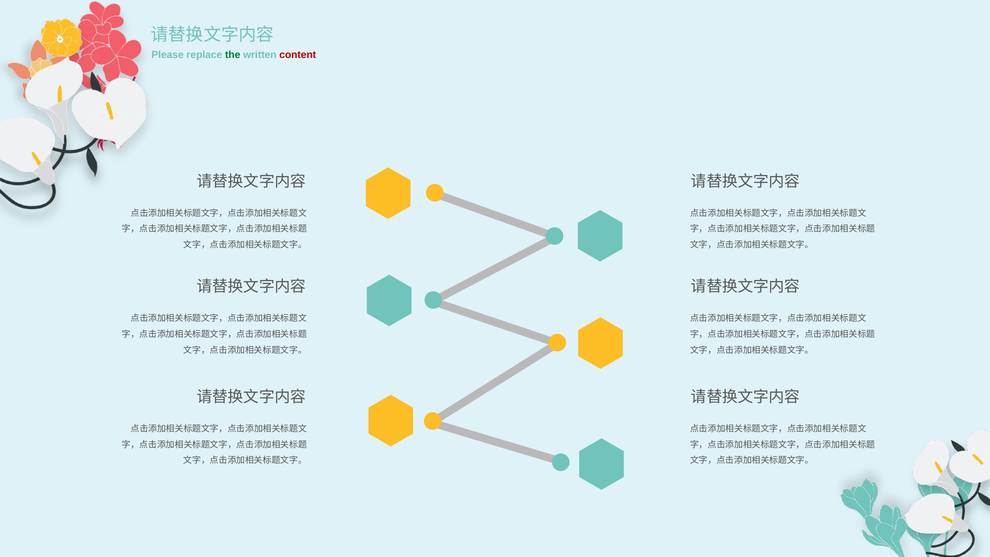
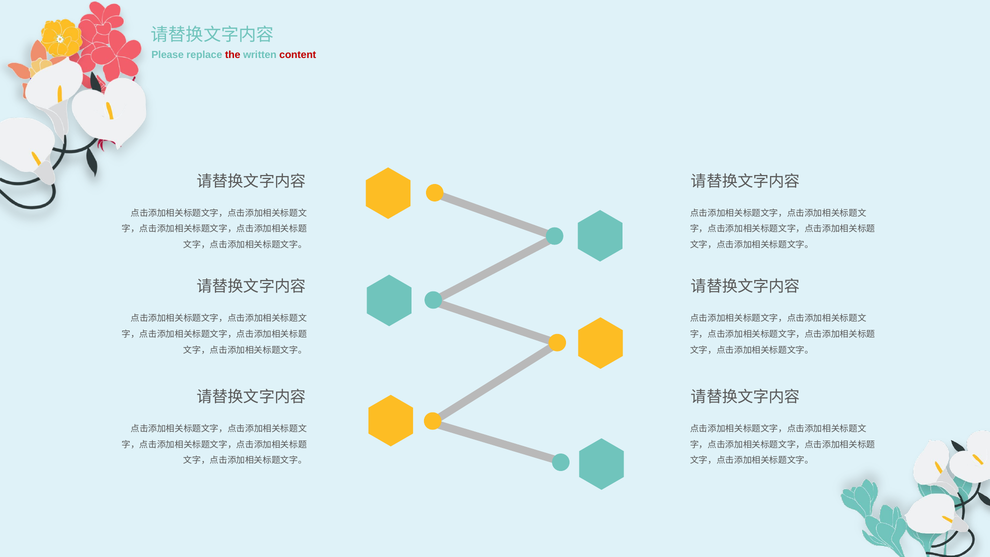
the colour: green -> red
